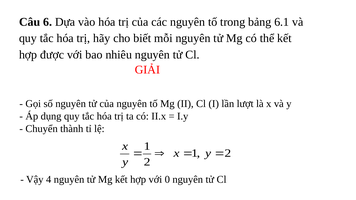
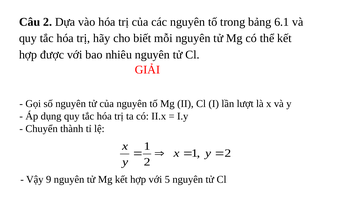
Câu 6: 6 -> 2
4: 4 -> 9
0: 0 -> 5
